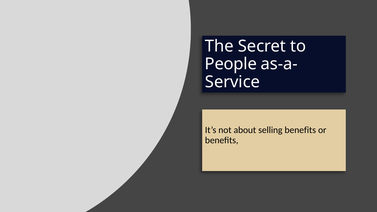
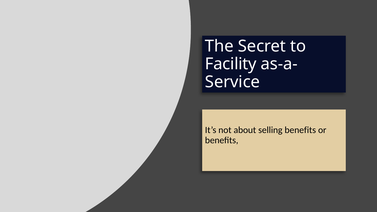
People: People -> Facility
